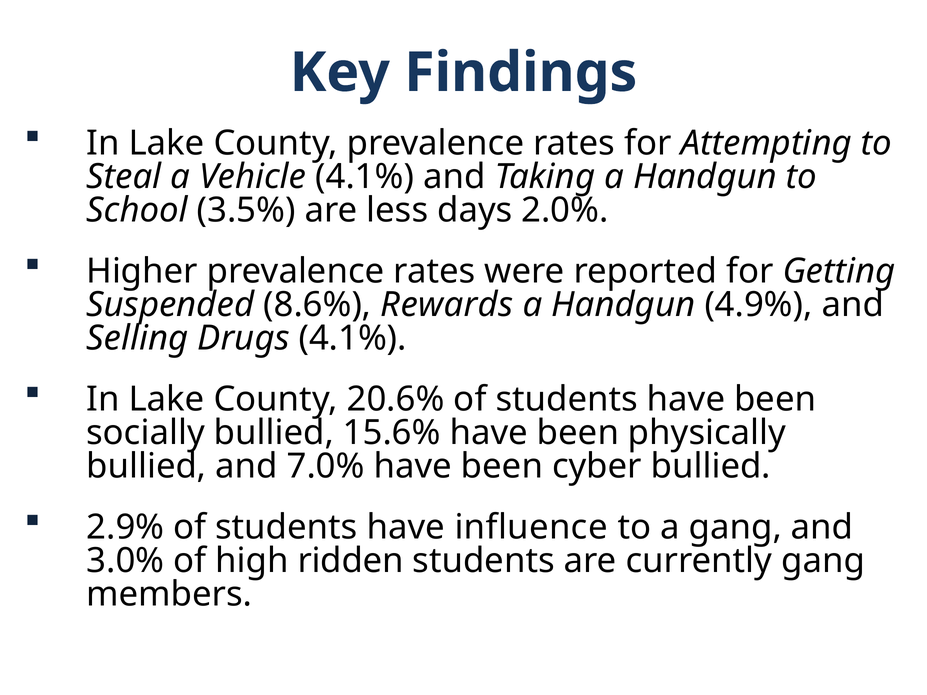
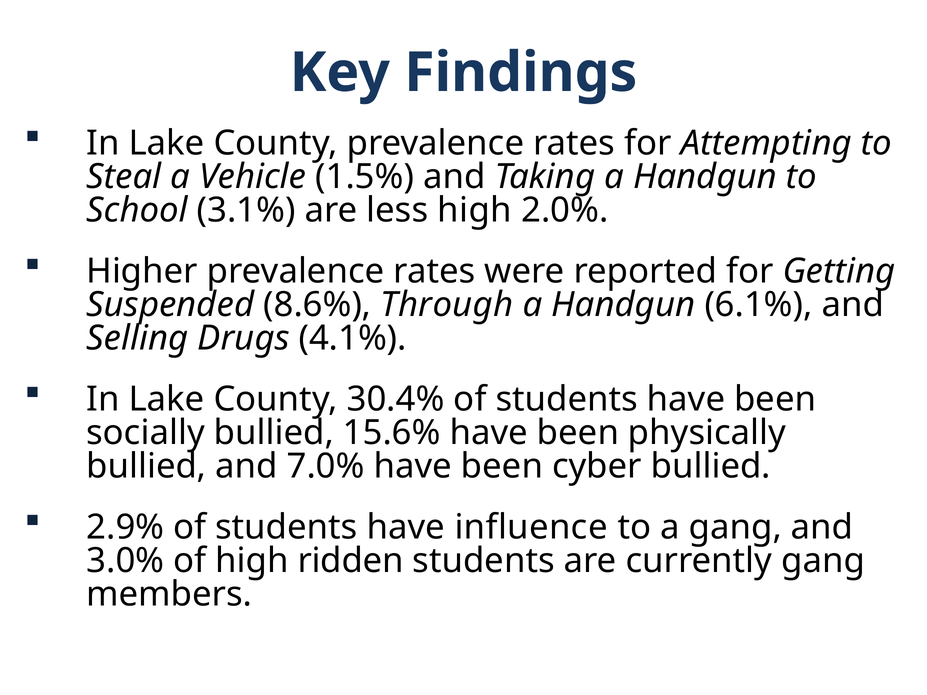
Vehicle 4.1%: 4.1% -> 1.5%
3.5%: 3.5% -> 3.1%
less days: days -> high
Rewards: Rewards -> Through
4.9%: 4.9% -> 6.1%
20.6%: 20.6% -> 30.4%
